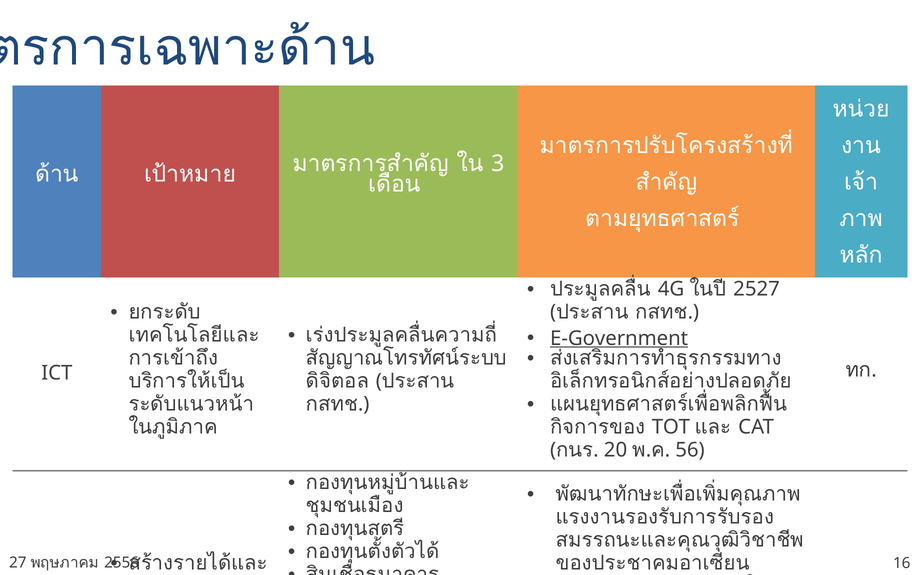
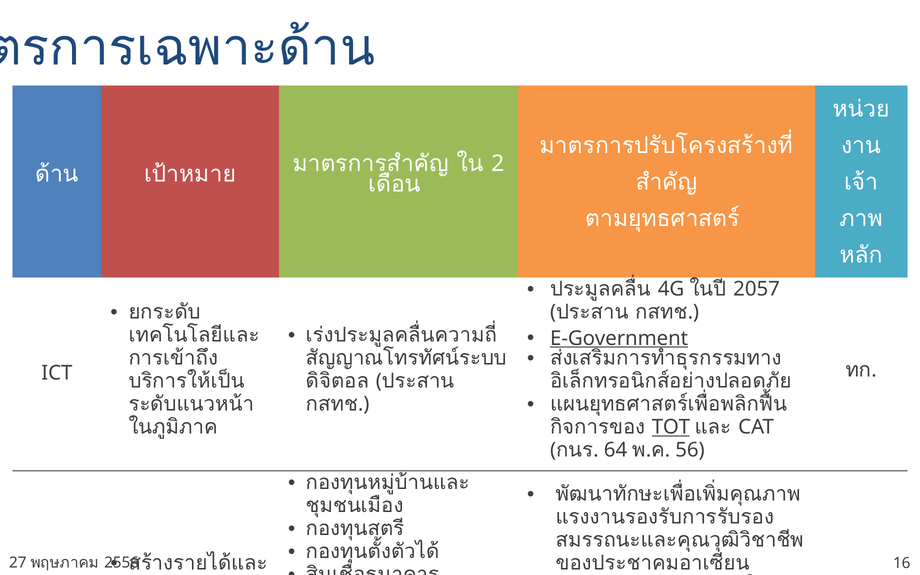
3 at (498, 164): 3 -> 2
2527: 2527 -> 2057
TOT underline: none -> present
20: 20 -> 64
